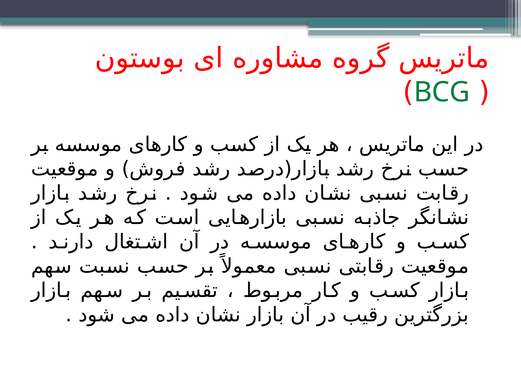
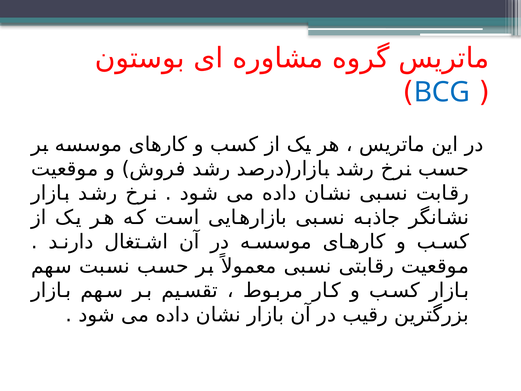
BCG colour: green -> blue
